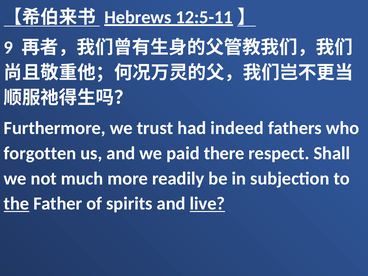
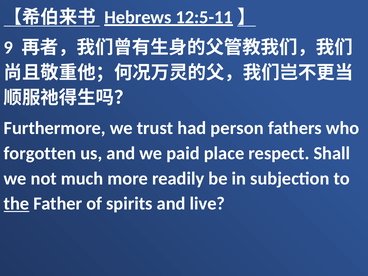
indeed: indeed -> person
there: there -> place
live underline: present -> none
